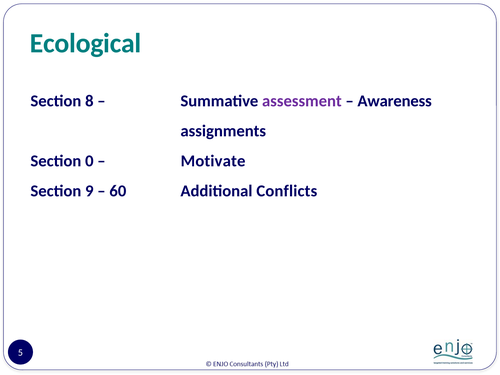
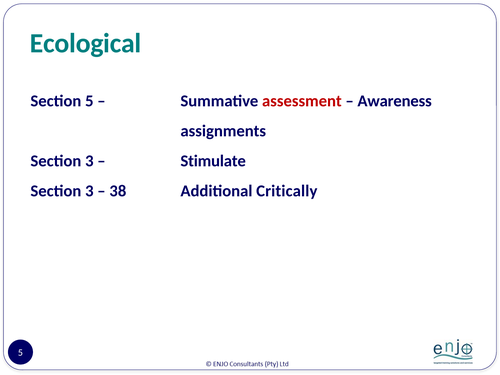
Section 8: 8 -> 5
assessment colour: purple -> red
0 at (89, 161): 0 -> 3
Motivate: Motivate -> Stimulate
9 at (89, 191): 9 -> 3
60: 60 -> 38
Conflicts: Conflicts -> Critically
